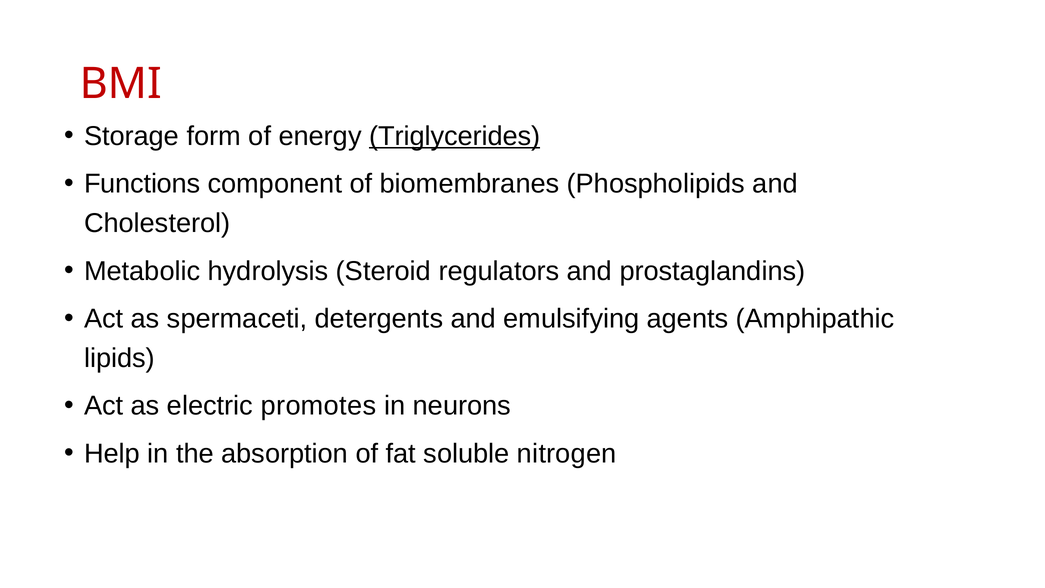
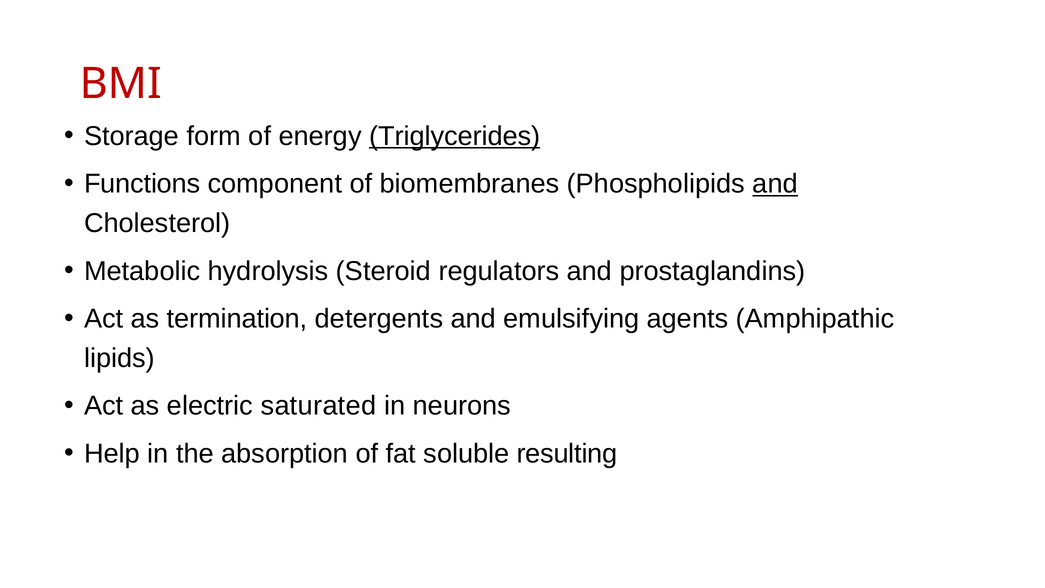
and at (775, 184) underline: none -> present
spermaceti: spermaceti -> termination
promotes: promotes -> saturated
nitrogen: nitrogen -> resulting
